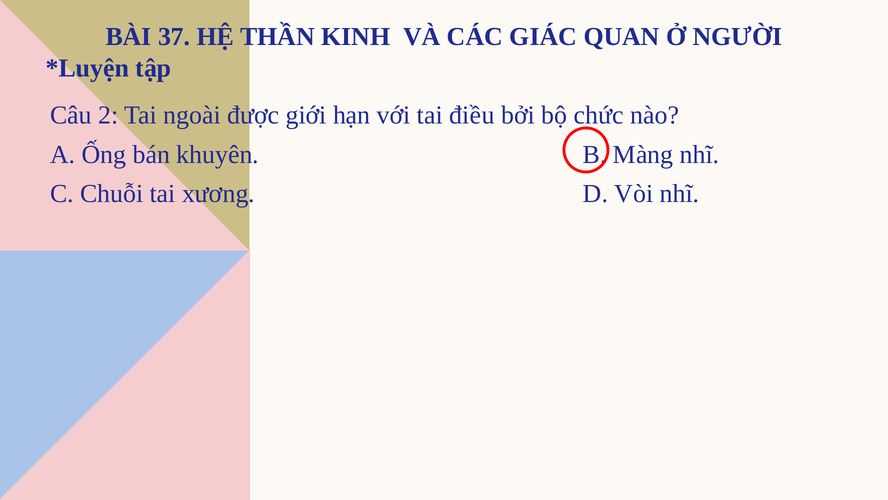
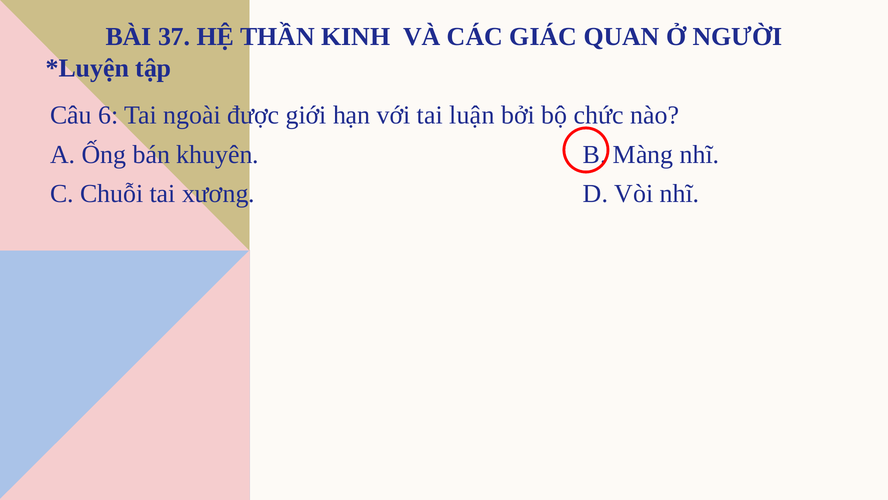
2: 2 -> 6
điều: điều -> luận
